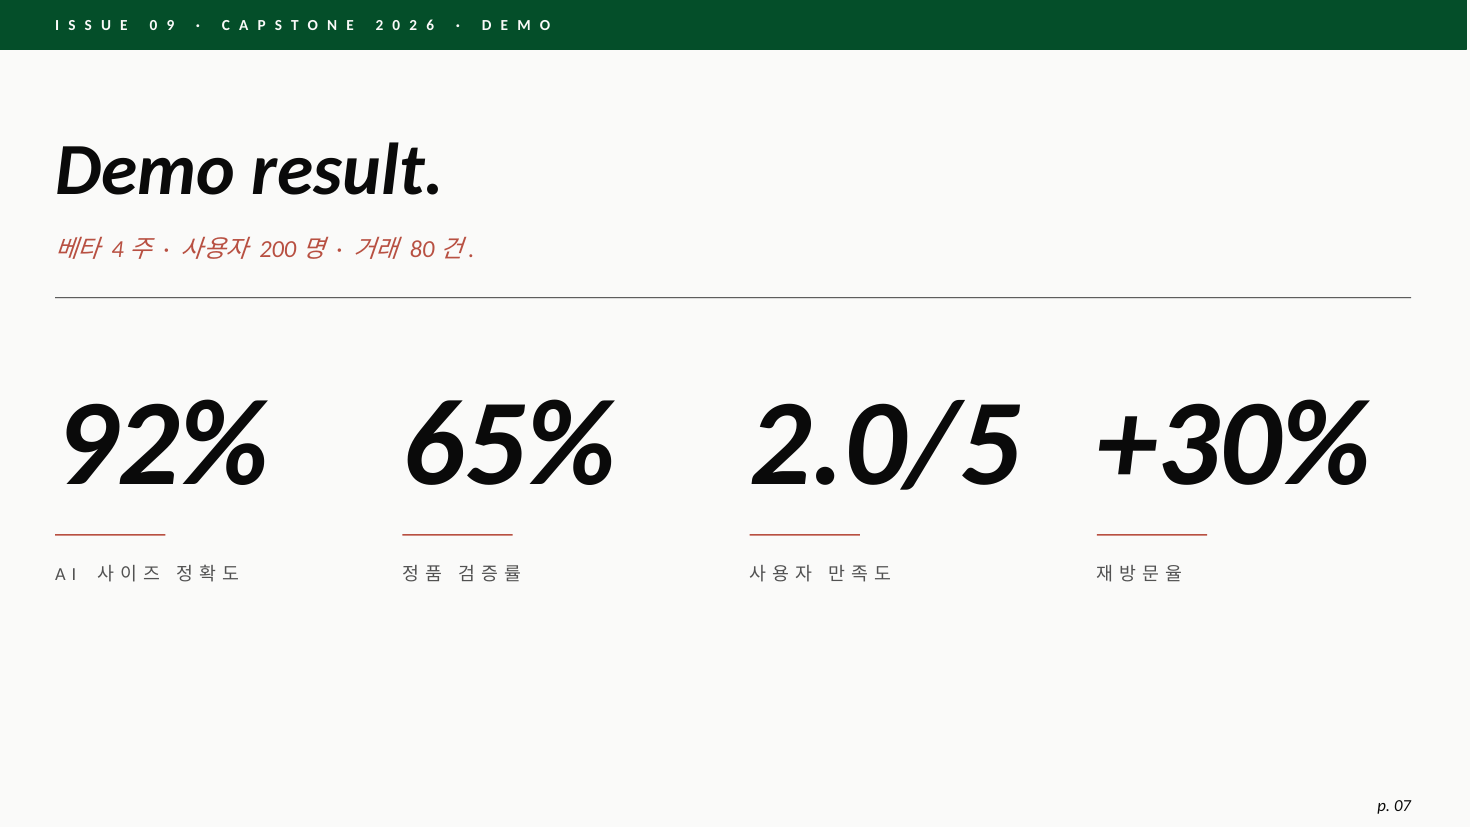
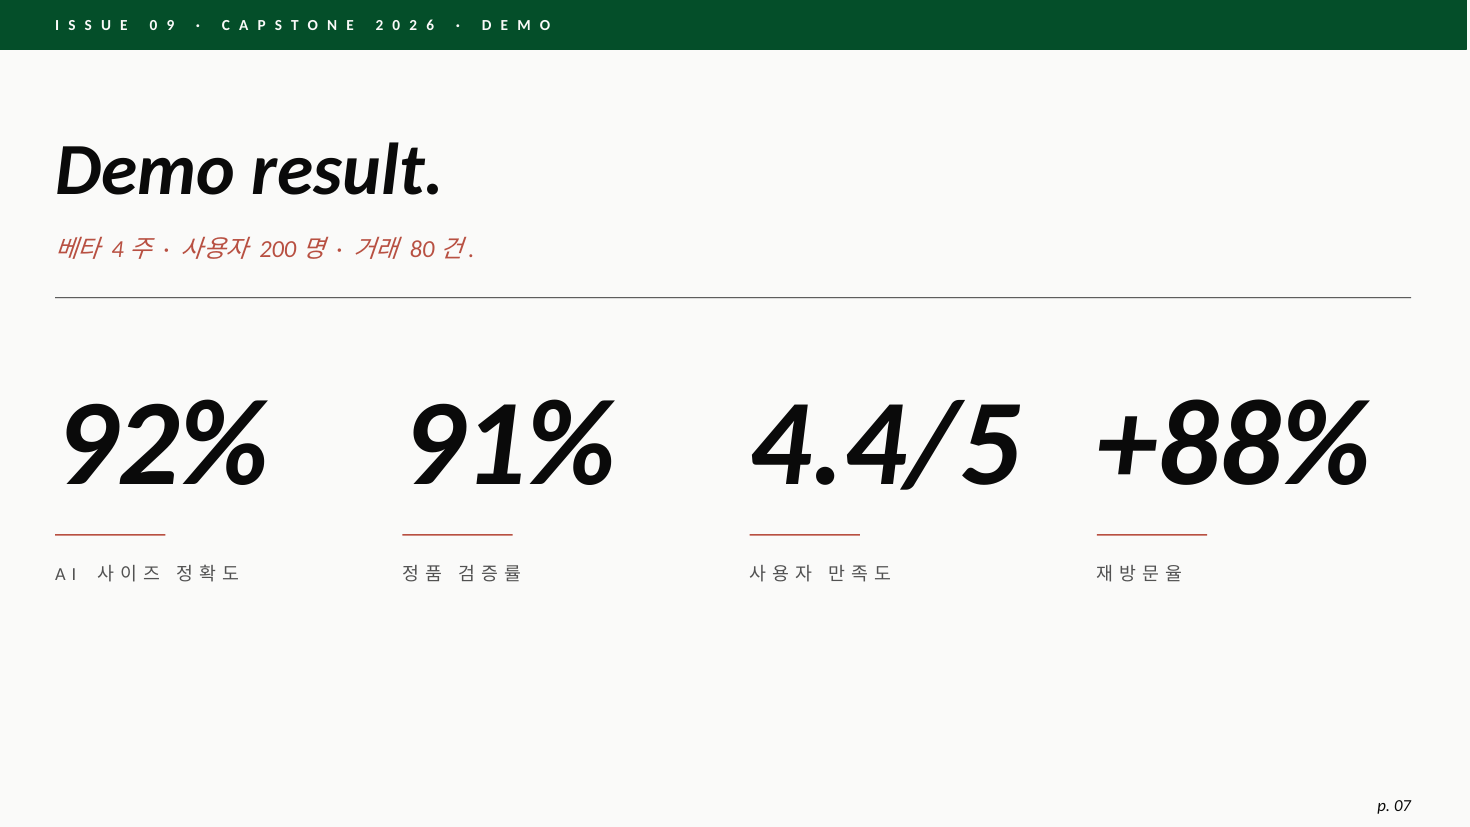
65%: 65% -> 91%
2.0/5: 2.0/5 -> 4.4/5
+30%: +30% -> +88%
